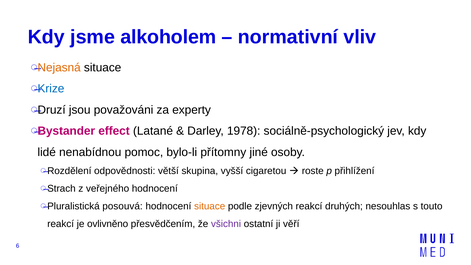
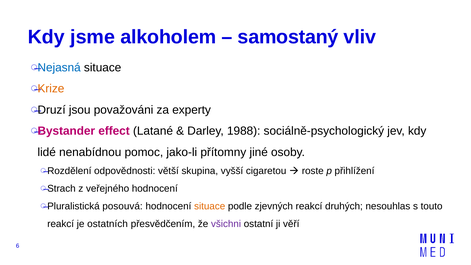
normativní: normativní -> samostaný
Nejasná colour: orange -> blue
Krize colour: blue -> orange
1978: 1978 -> 1988
bylo-li: bylo-li -> jako-li
ovlivněno: ovlivněno -> ostatních
